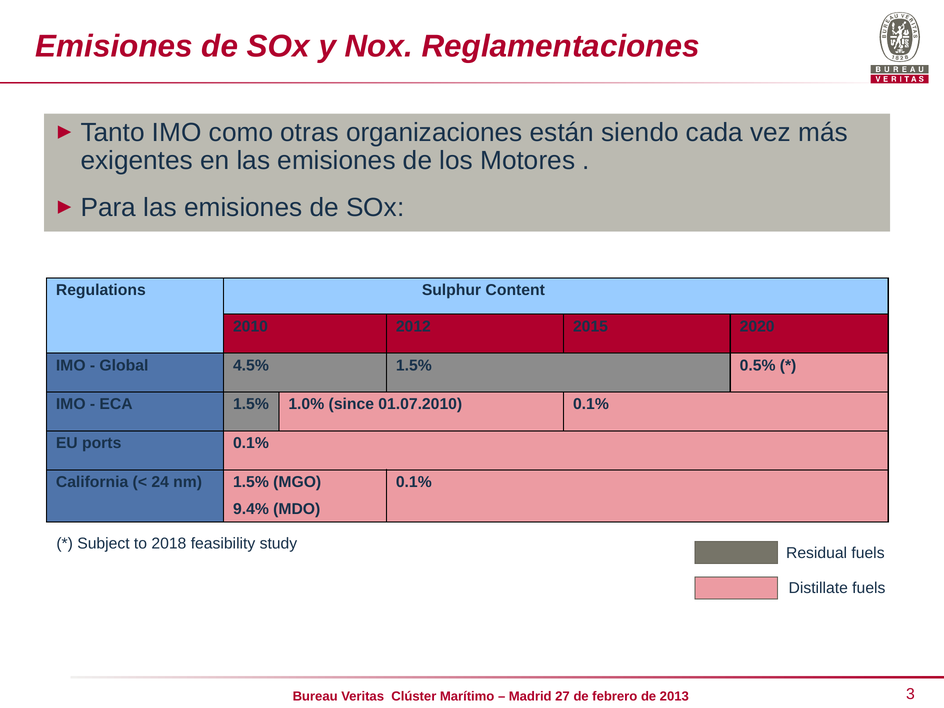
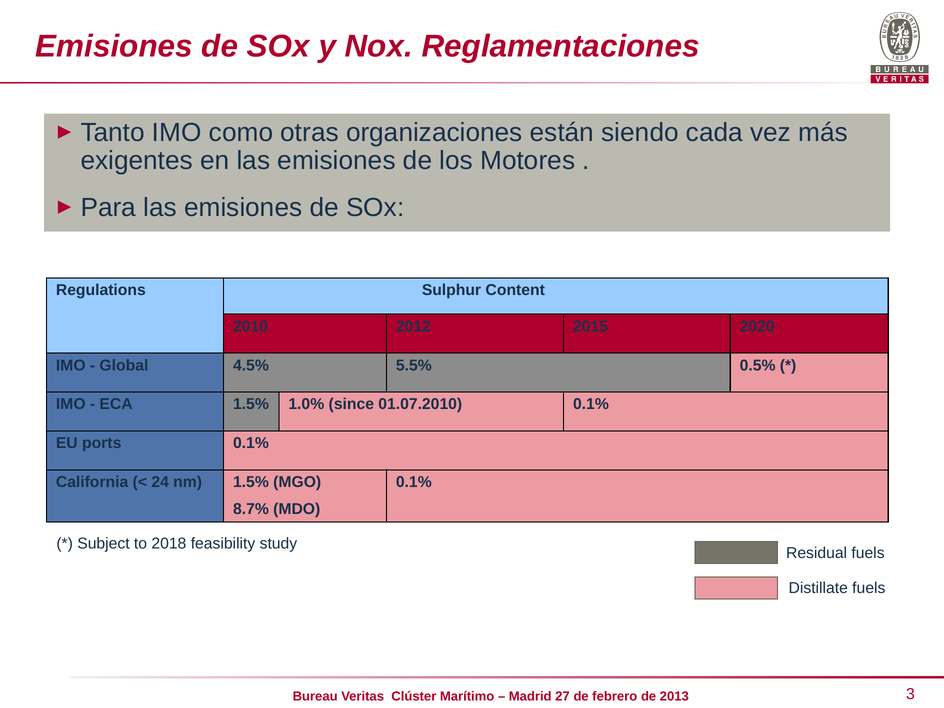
4.5% 1.5%: 1.5% -> 5.5%
9.4%: 9.4% -> 8.7%
